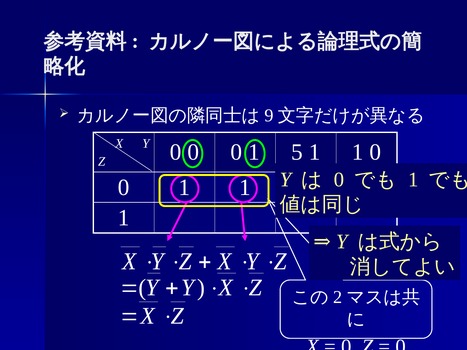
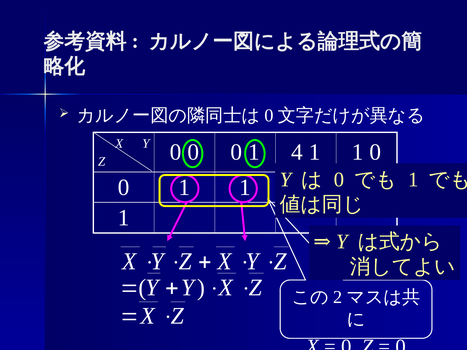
9 at (269, 116): 9 -> 0
5: 5 -> 4
